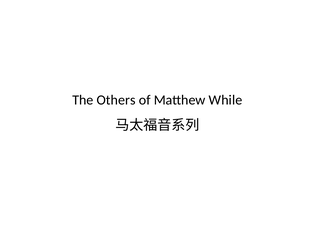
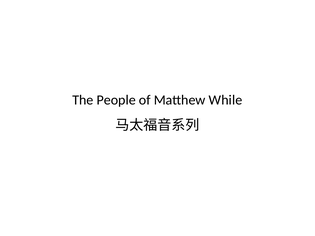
Others: Others -> People
